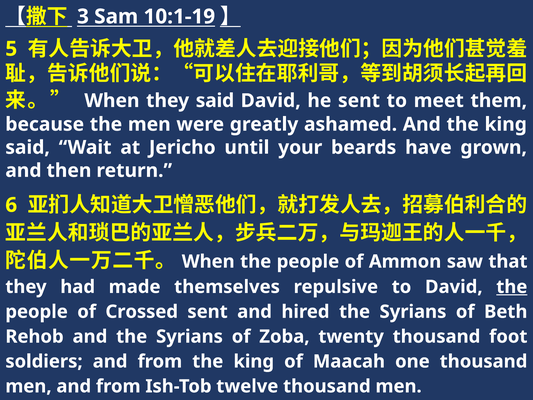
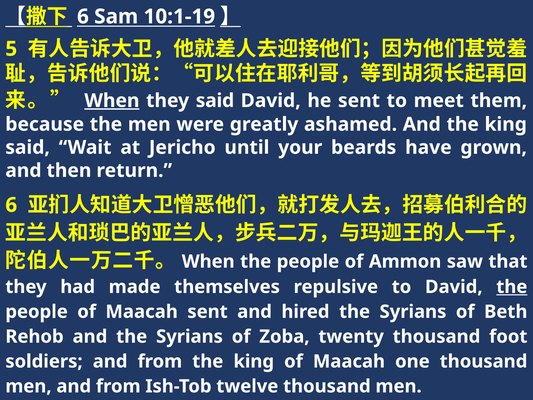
3 at (83, 17): 3 -> 6
When at (112, 101) underline: none -> present
people of Crossed: Crossed -> Maacah
